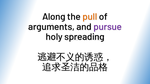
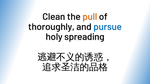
Along: Along -> Clean
arguments: arguments -> thoroughly
pursue colour: purple -> blue
